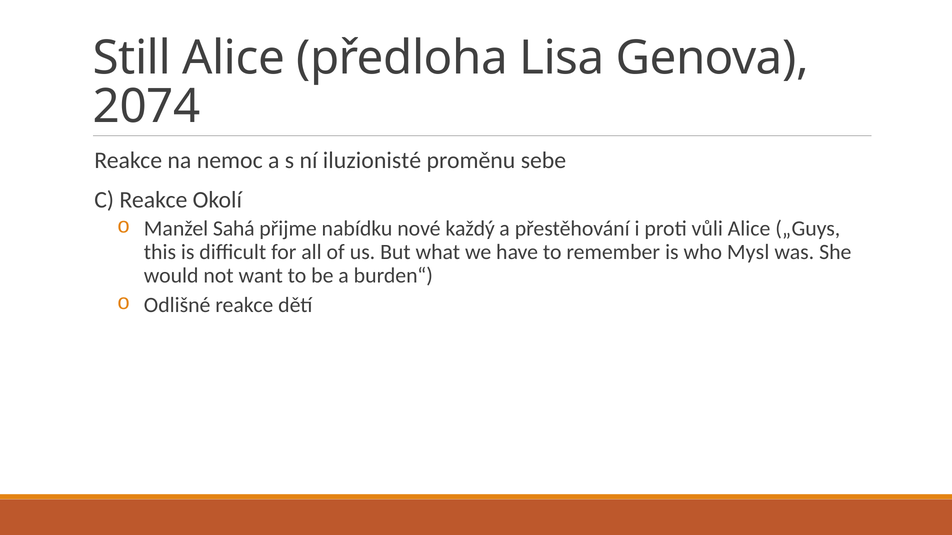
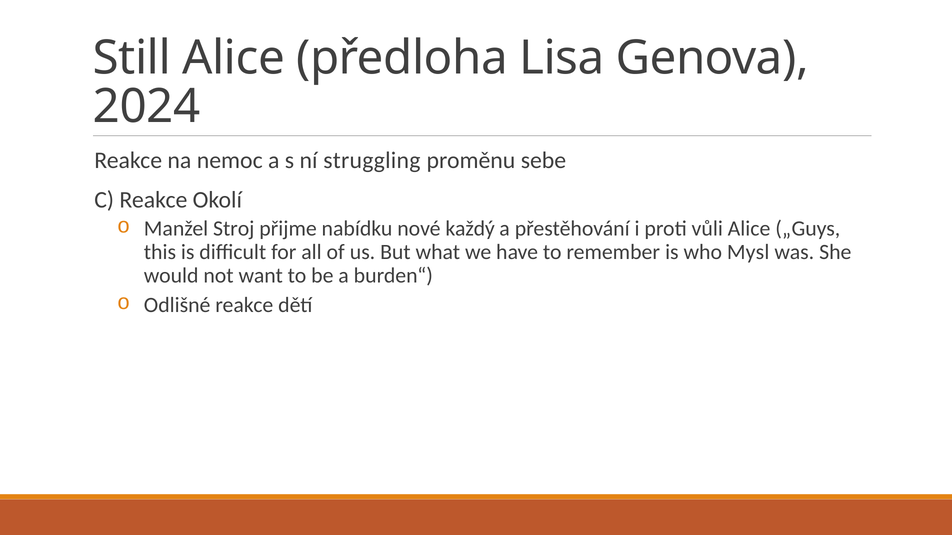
2074: 2074 -> 2024
iluzionisté: iluzionisté -> struggling
Sahá: Sahá -> Stroj
